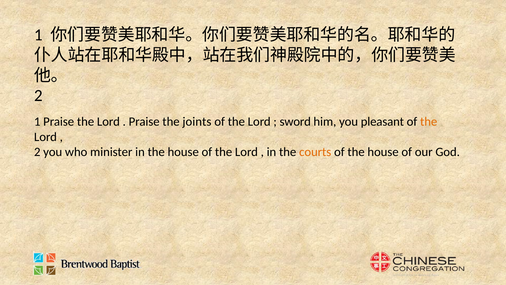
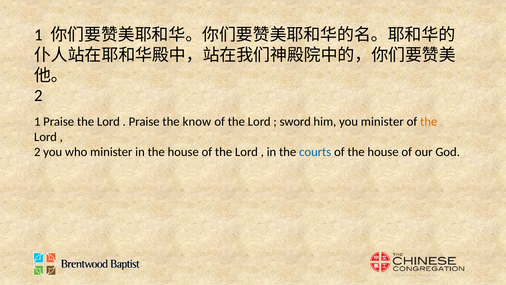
joints: joints -> know
you pleasant: pleasant -> minister
courts colour: orange -> blue
